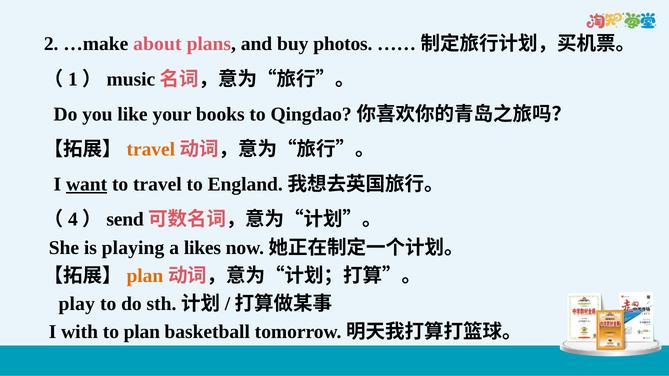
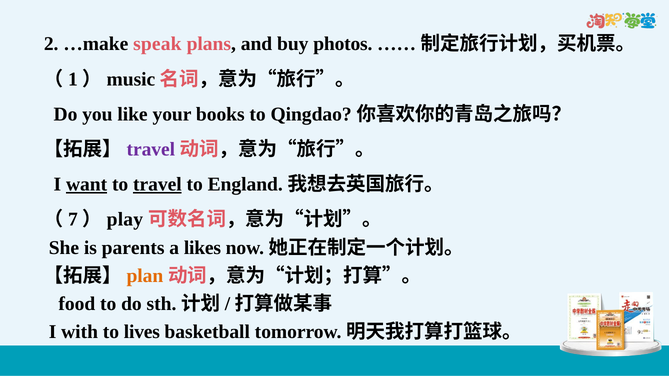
about: about -> speak
travel at (151, 149) colour: orange -> purple
travel at (157, 185) underline: none -> present
4: 4 -> 7
send: send -> play
playing: playing -> parents
play: play -> food
to plan: plan -> lives
